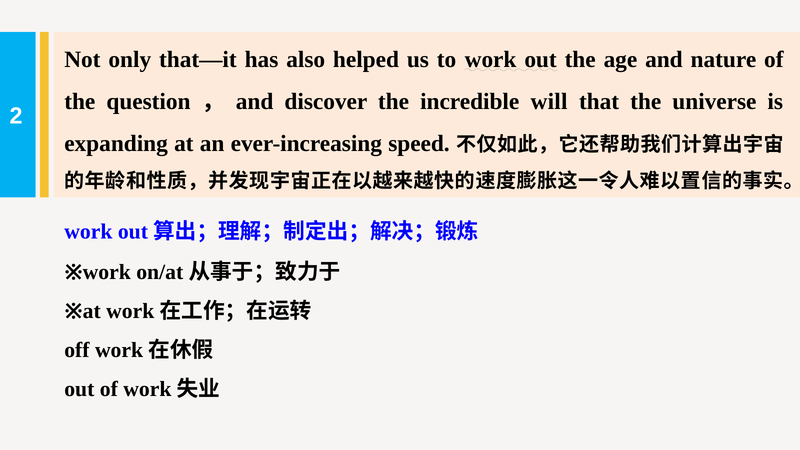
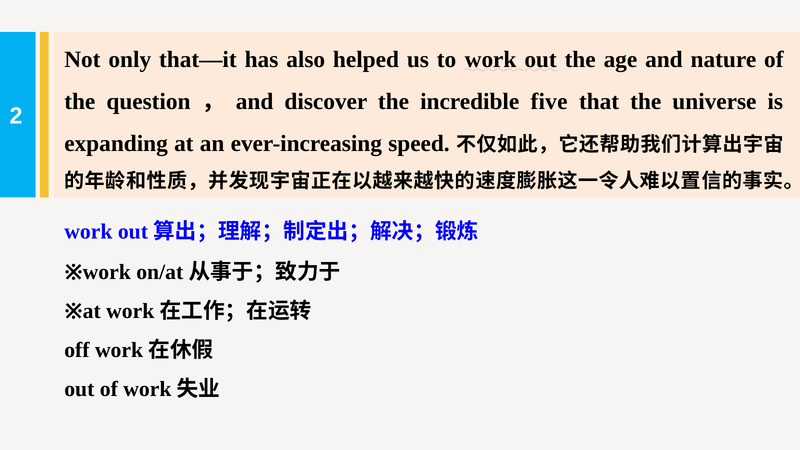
will: will -> five
